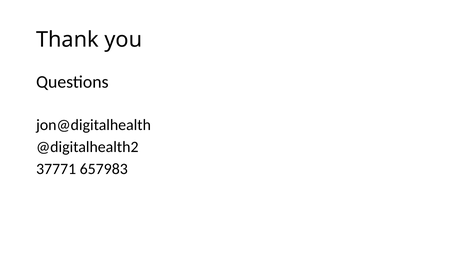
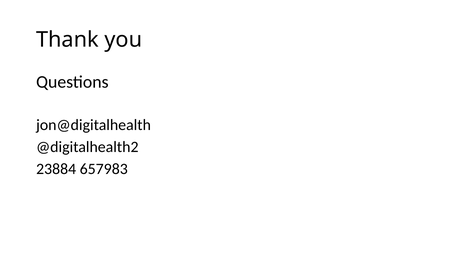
37771: 37771 -> 23884
